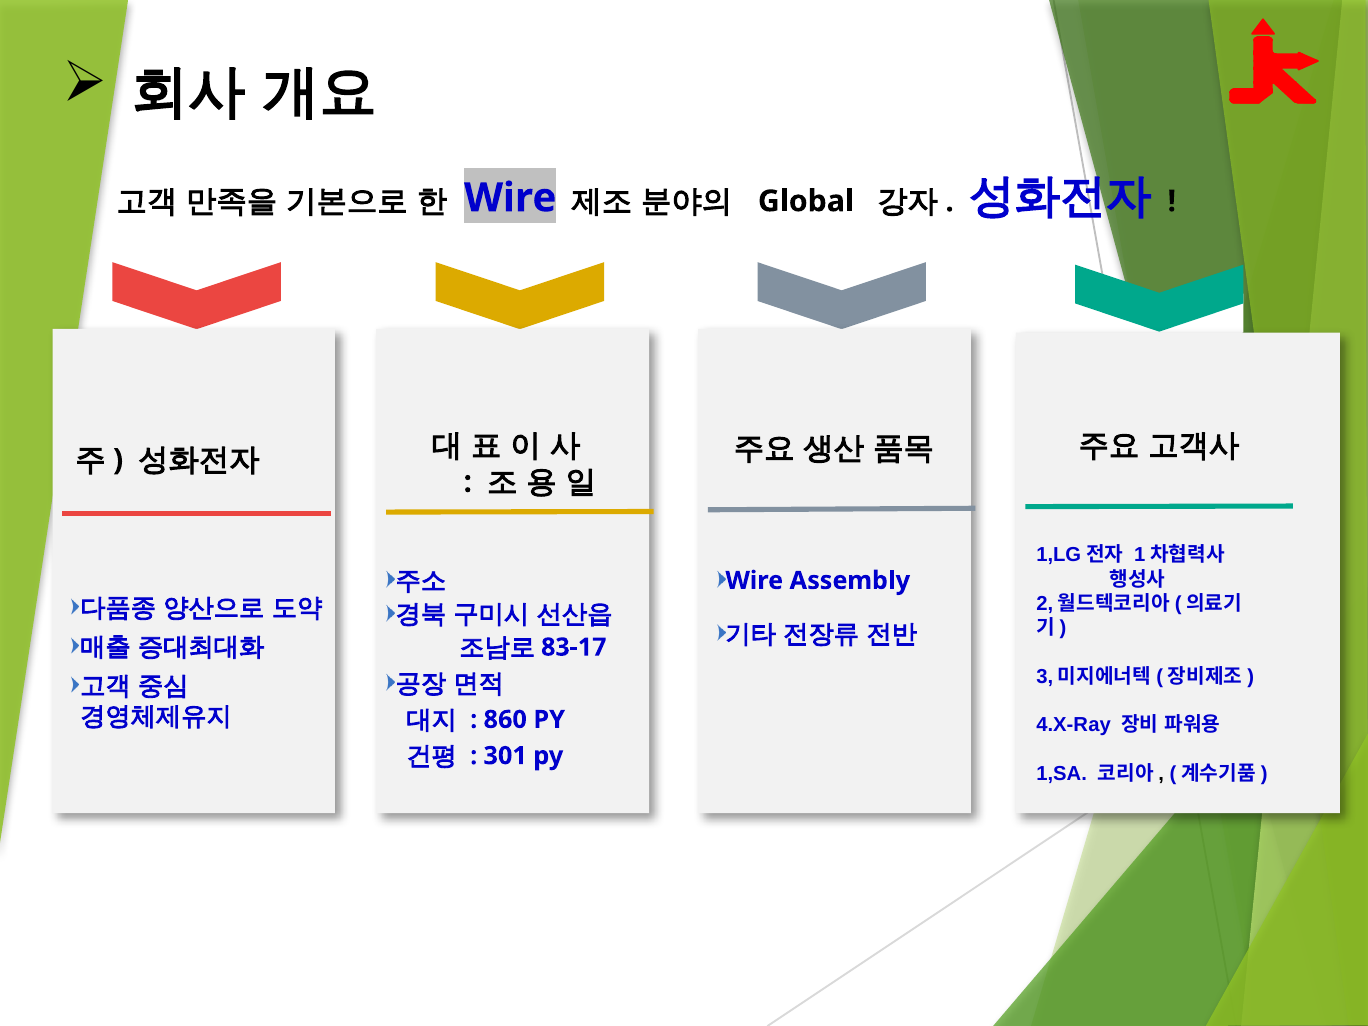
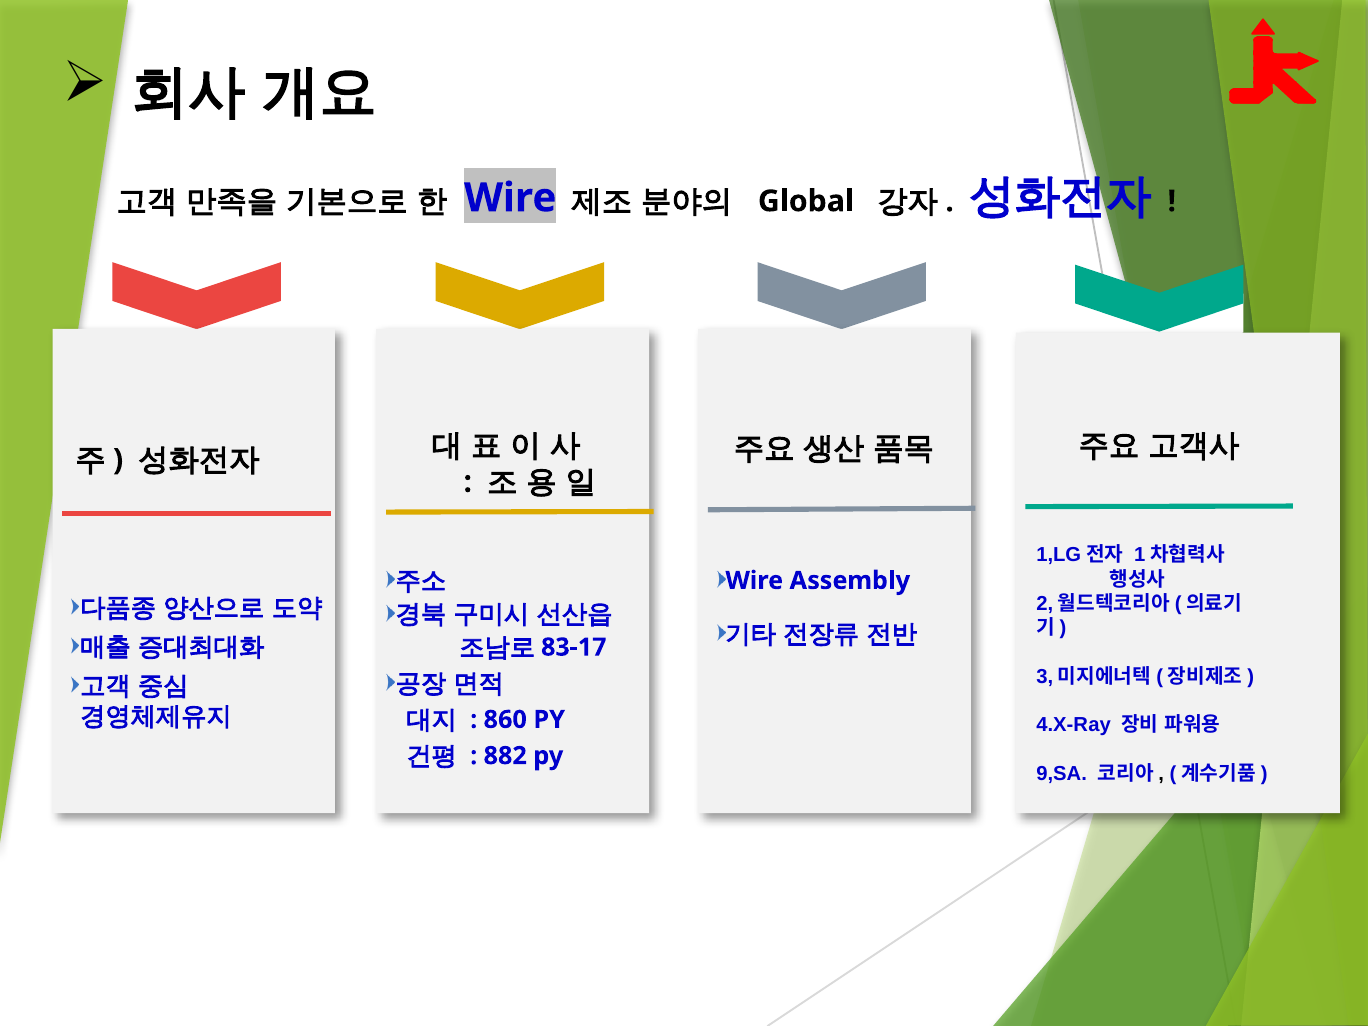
301: 301 -> 882
1,SA: 1,SA -> 9,SA
